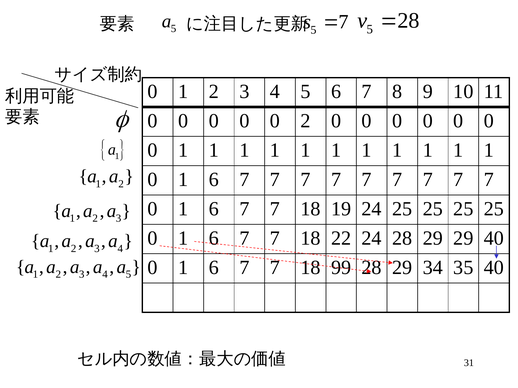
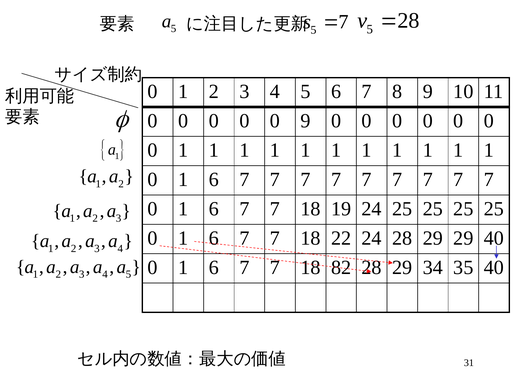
0 2: 2 -> 9
99: 99 -> 82
